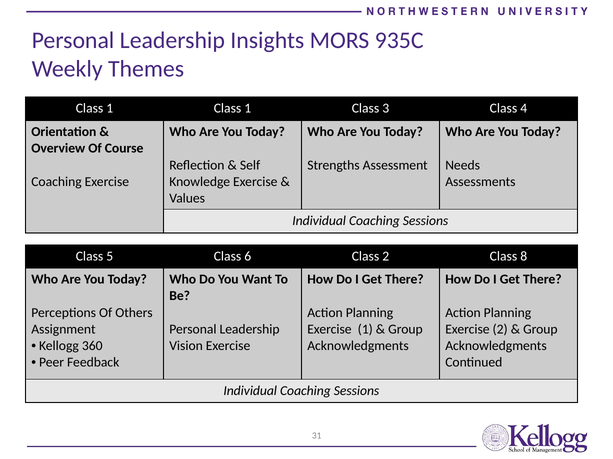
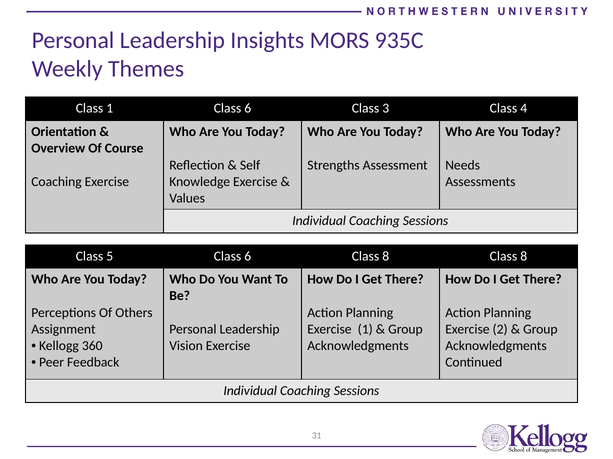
1 Class 1: 1 -> 6
6 Class 2: 2 -> 8
